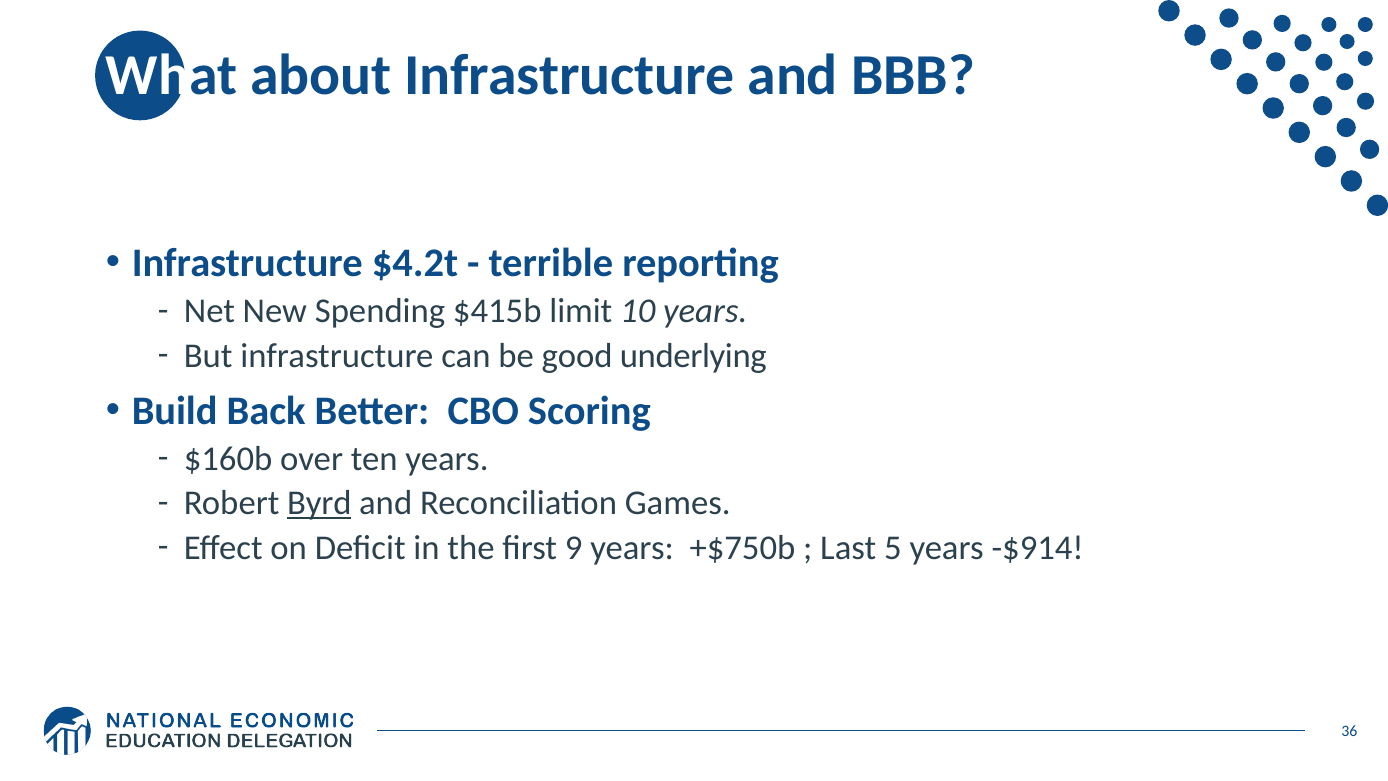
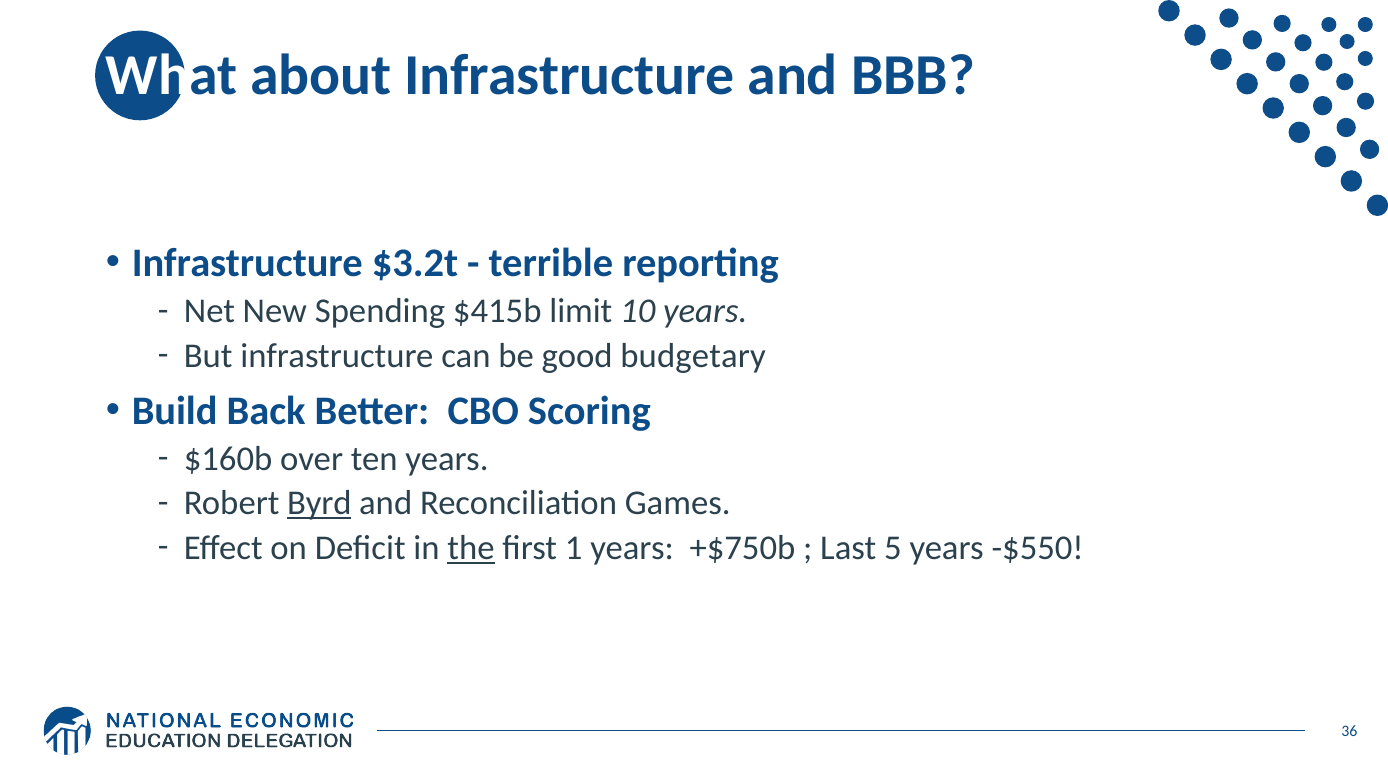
$4.2t: $4.2t -> $3.2t
underlying: underlying -> budgetary
the underline: none -> present
9: 9 -> 1
-$914: -$914 -> -$550
